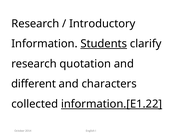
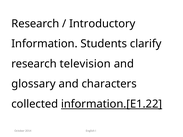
Students underline: present -> none
quotation: quotation -> television
different: different -> glossary
